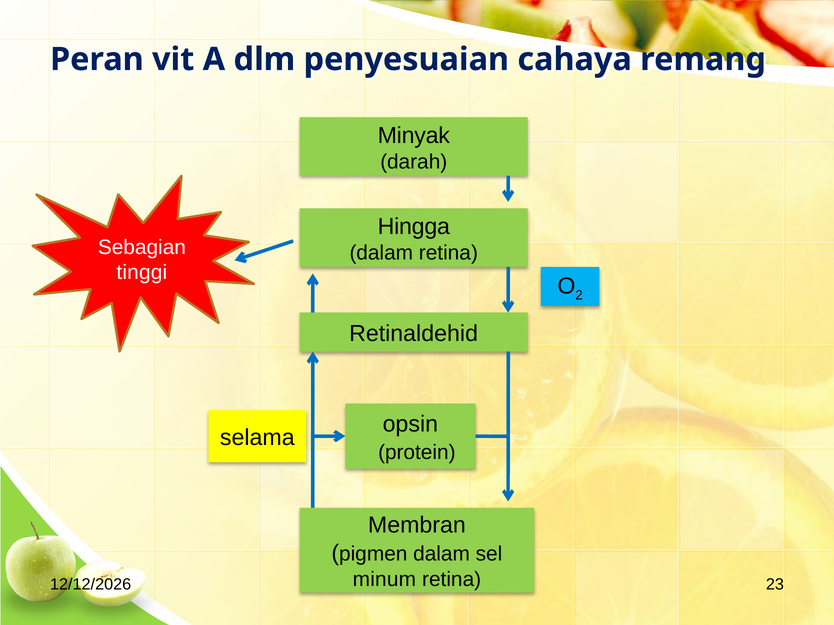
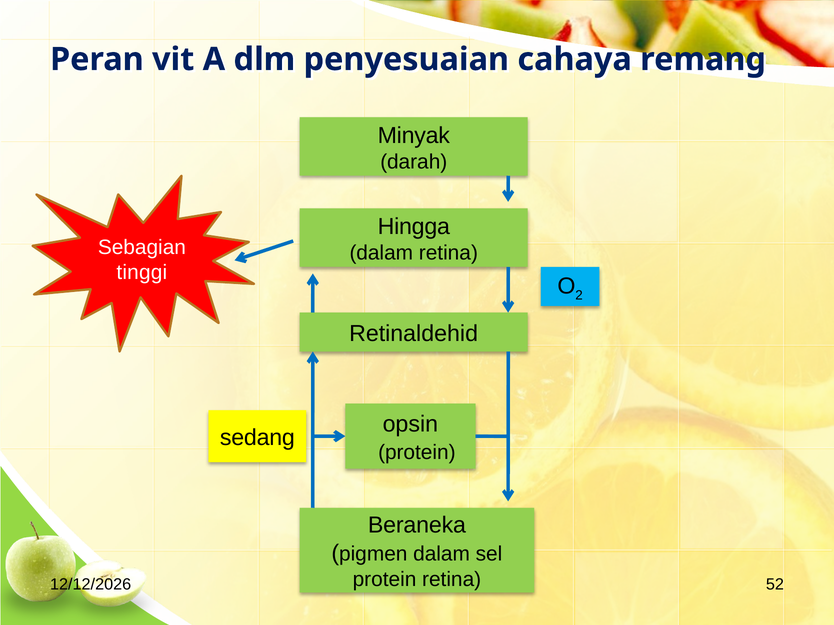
selama: selama -> sedang
Membran: Membran -> Beraneka
minum at (384, 580): minum -> protein
23: 23 -> 52
